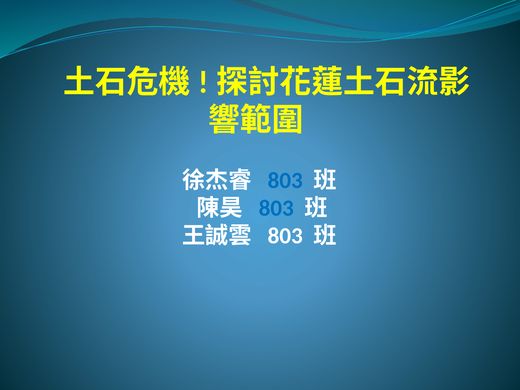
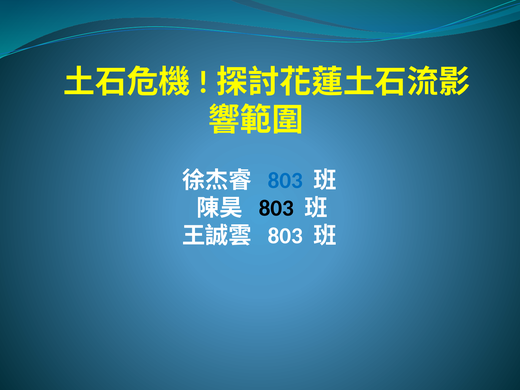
803 at (276, 208) colour: blue -> black
